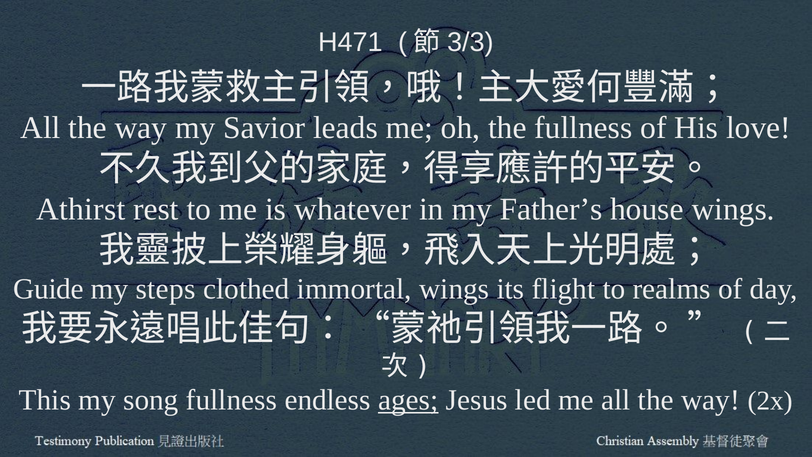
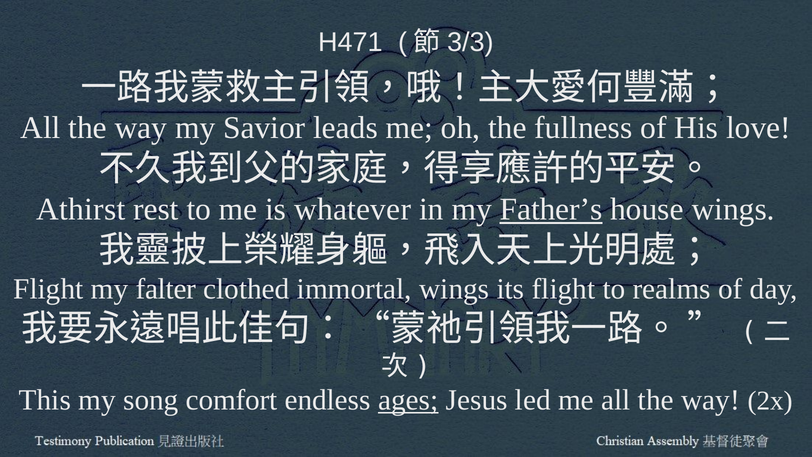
Father’s underline: none -> present
Guide at (49, 289): Guide -> Flight
steps: steps -> falter
song fullness: fullness -> comfort
